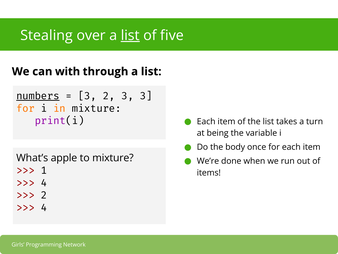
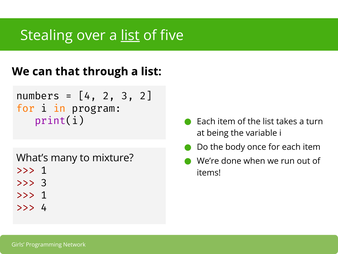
with: with -> that
numbers underline: present -> none
3 at (87, 96): 3 -> 4
3 3: 3 -> 2
in mixture: mixture -> program
apple: apple -> many
4 at (44, 183): 4 -> 3
2 at (44, 195): 2 -> 1
